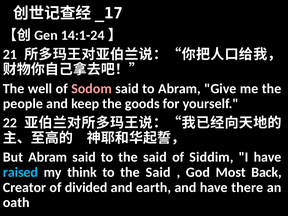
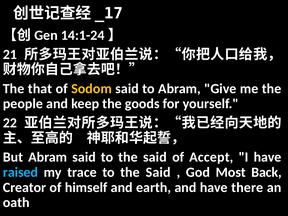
well: well -> that
Sodom colour: pink -> yellow
Siddim: Siddim -> Accept
think: think -> trace
divided: divided -> himself
